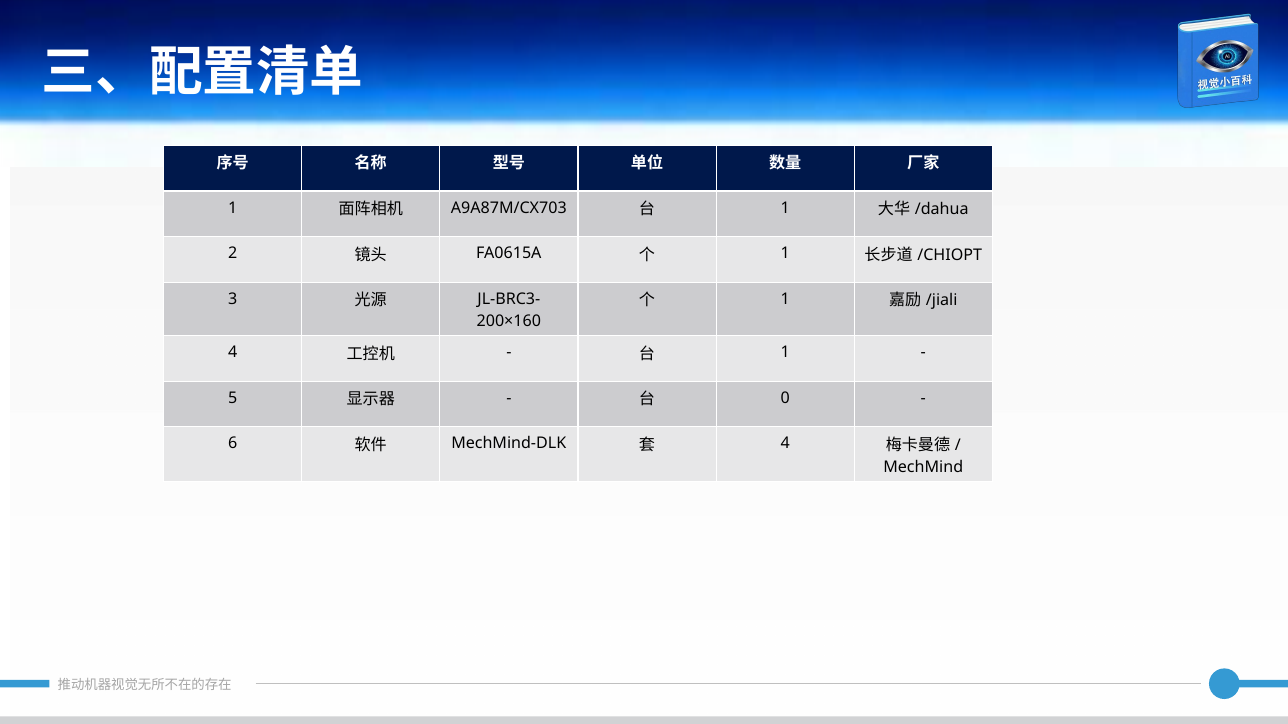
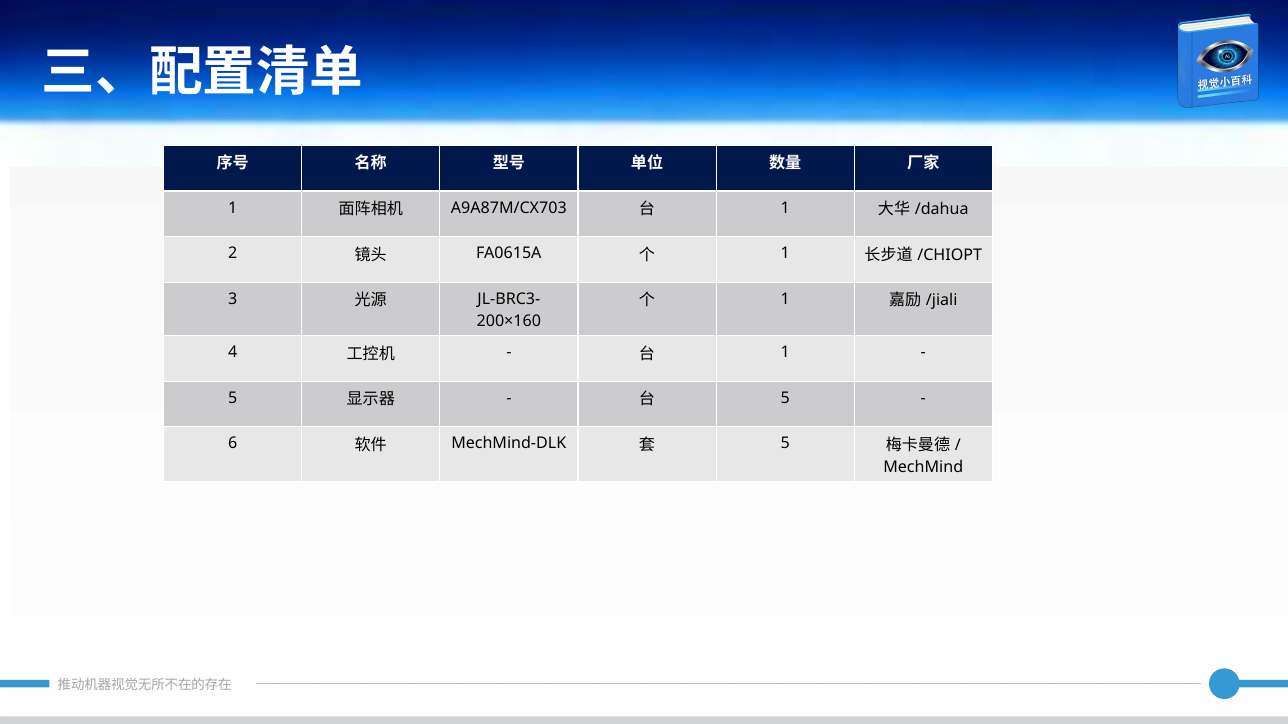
0 at (785, 398): 0 -> 5
4 at (785, 444): 4 -> 5
